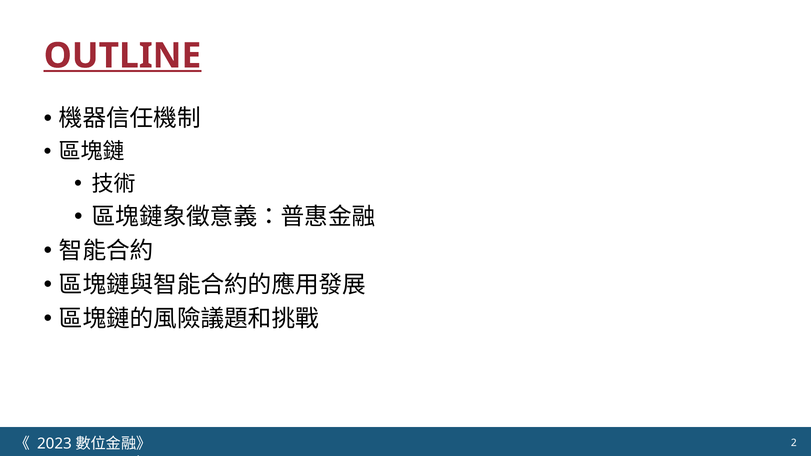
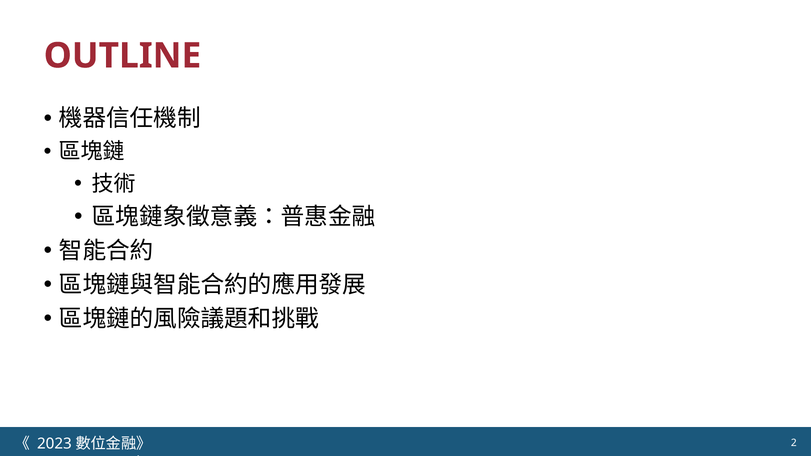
OUTLINE underline: present -> none
